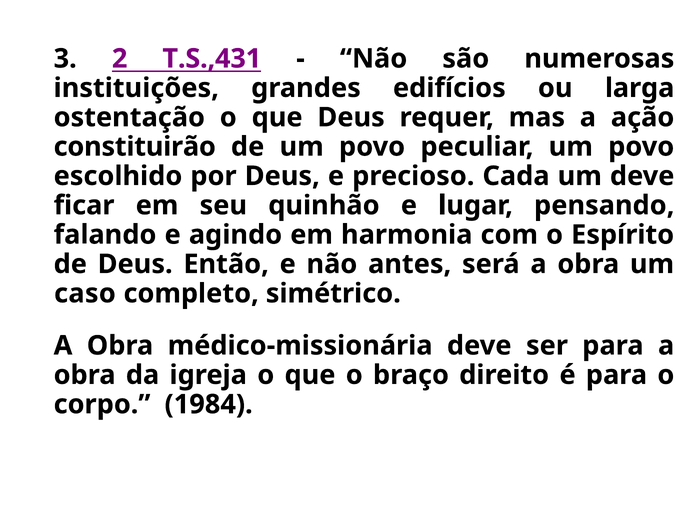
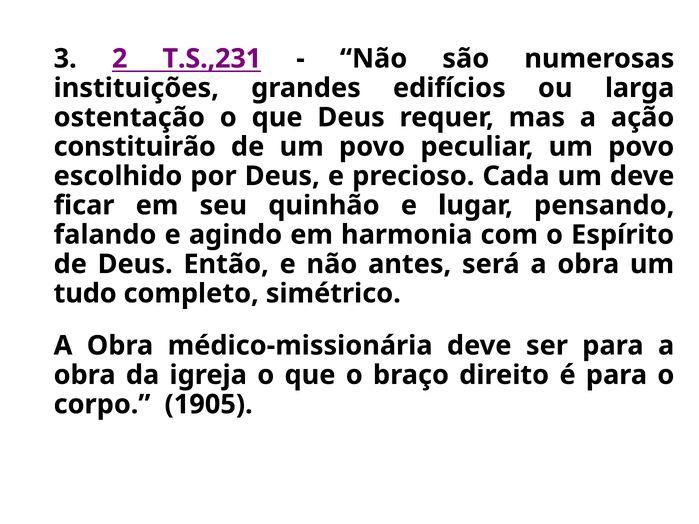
T.S.,431: T.S.,431 -> T.S.,231
caso: caso -> tudo
1984: 1984 -> 1905
